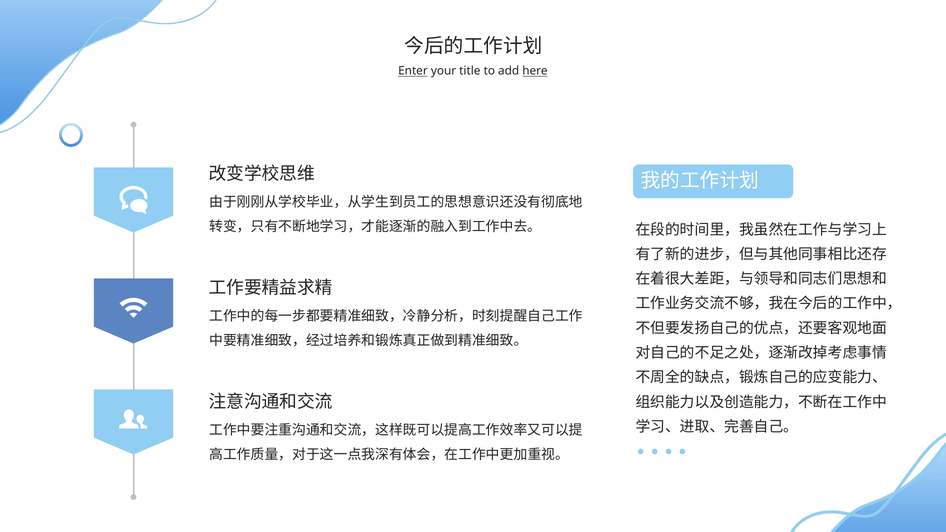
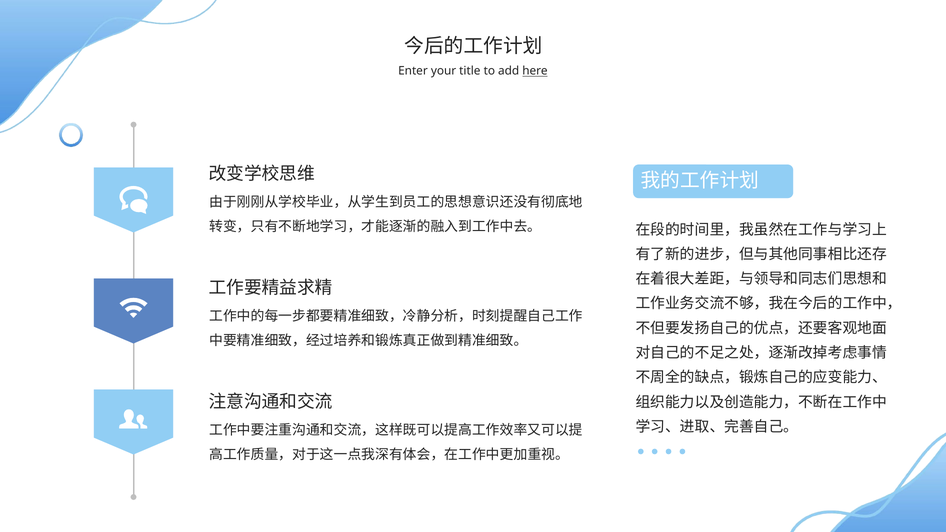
Enter underline: present -> none
